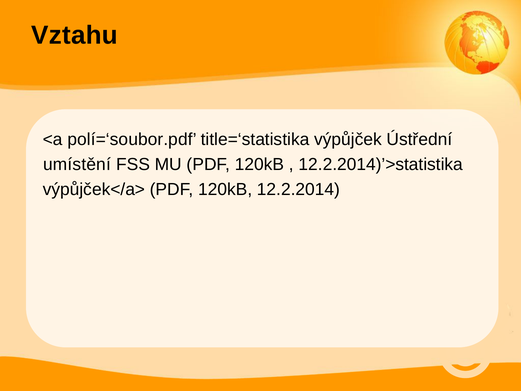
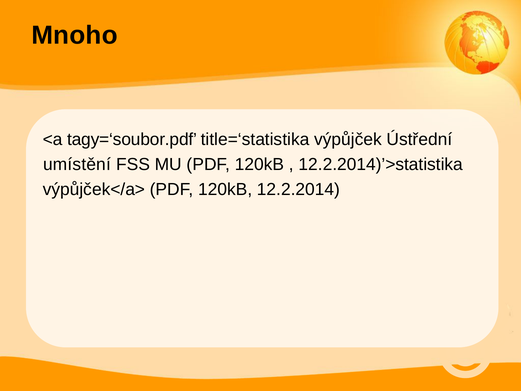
Vztahu: Vztahu -> Mnoho
polí=‘soubor.pdf: polí=‘soubor.pdf -> tagy=‘soubor.pdf
